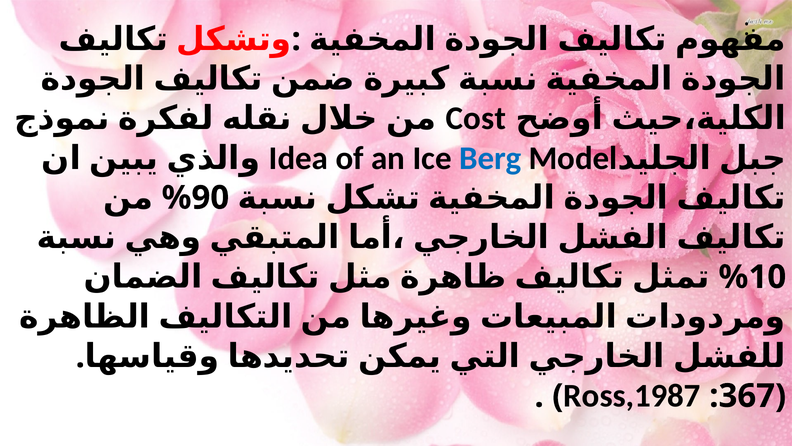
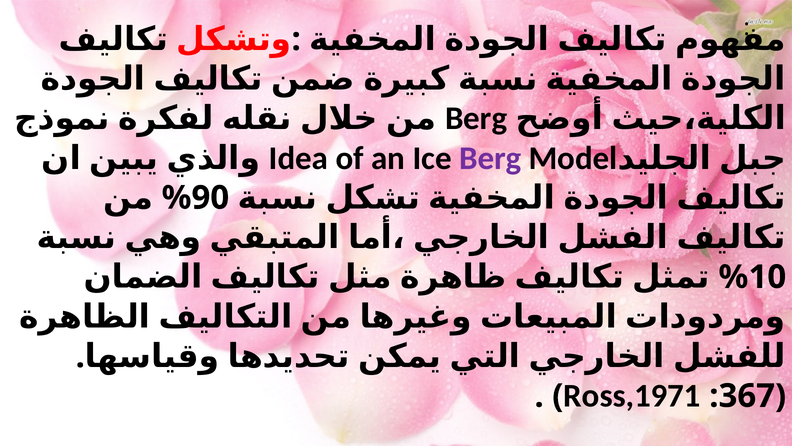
Cost at (476, 118): Cost -> Berg
Berg at (490, 158) colour: blue -> purple
Ross,1987: Ross,1987 -> Ross,1971
